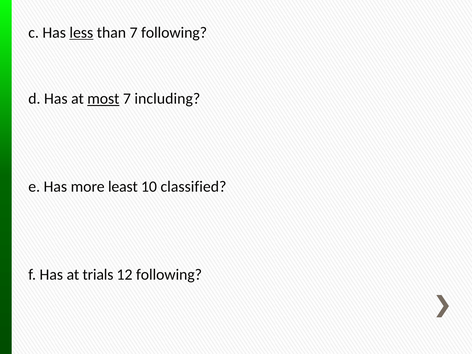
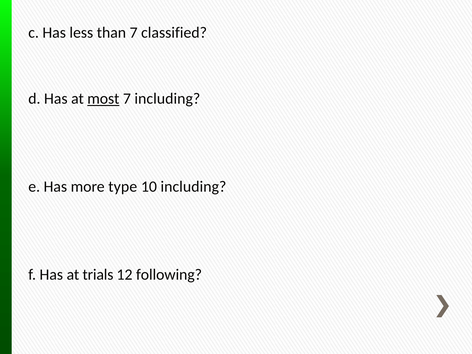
less underline: present -> none
7 following: following -> classified
least: least -> type
10 classified: classified -> including
